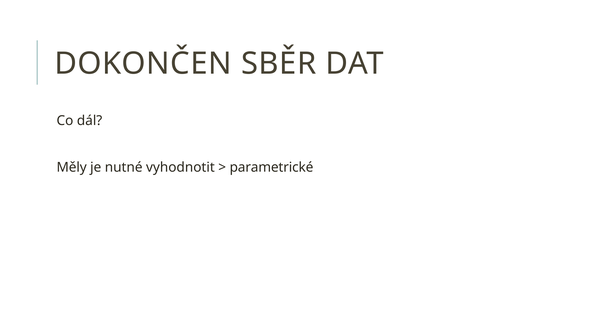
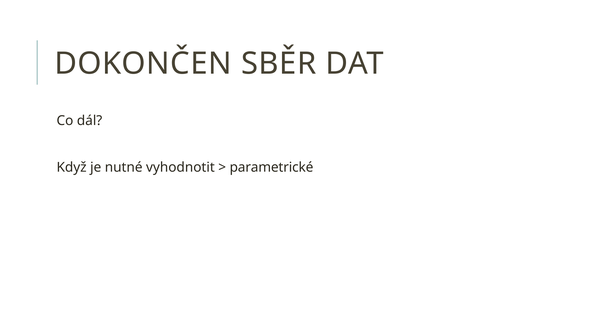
Měly: Měly -> Když
